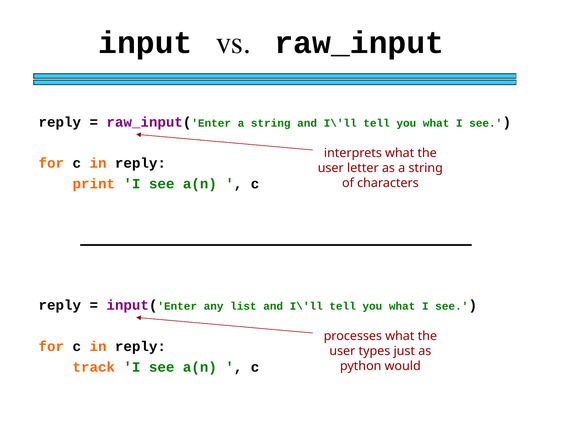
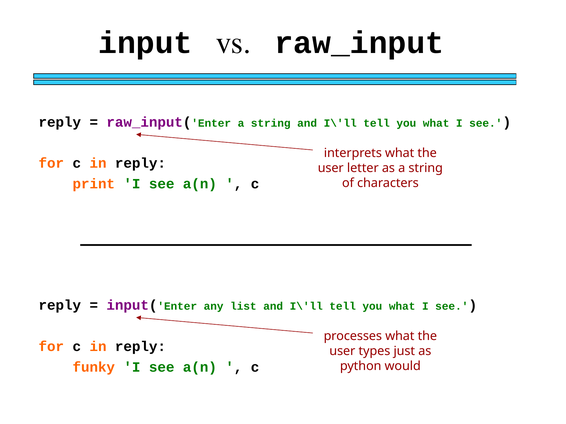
track: track -> funky
